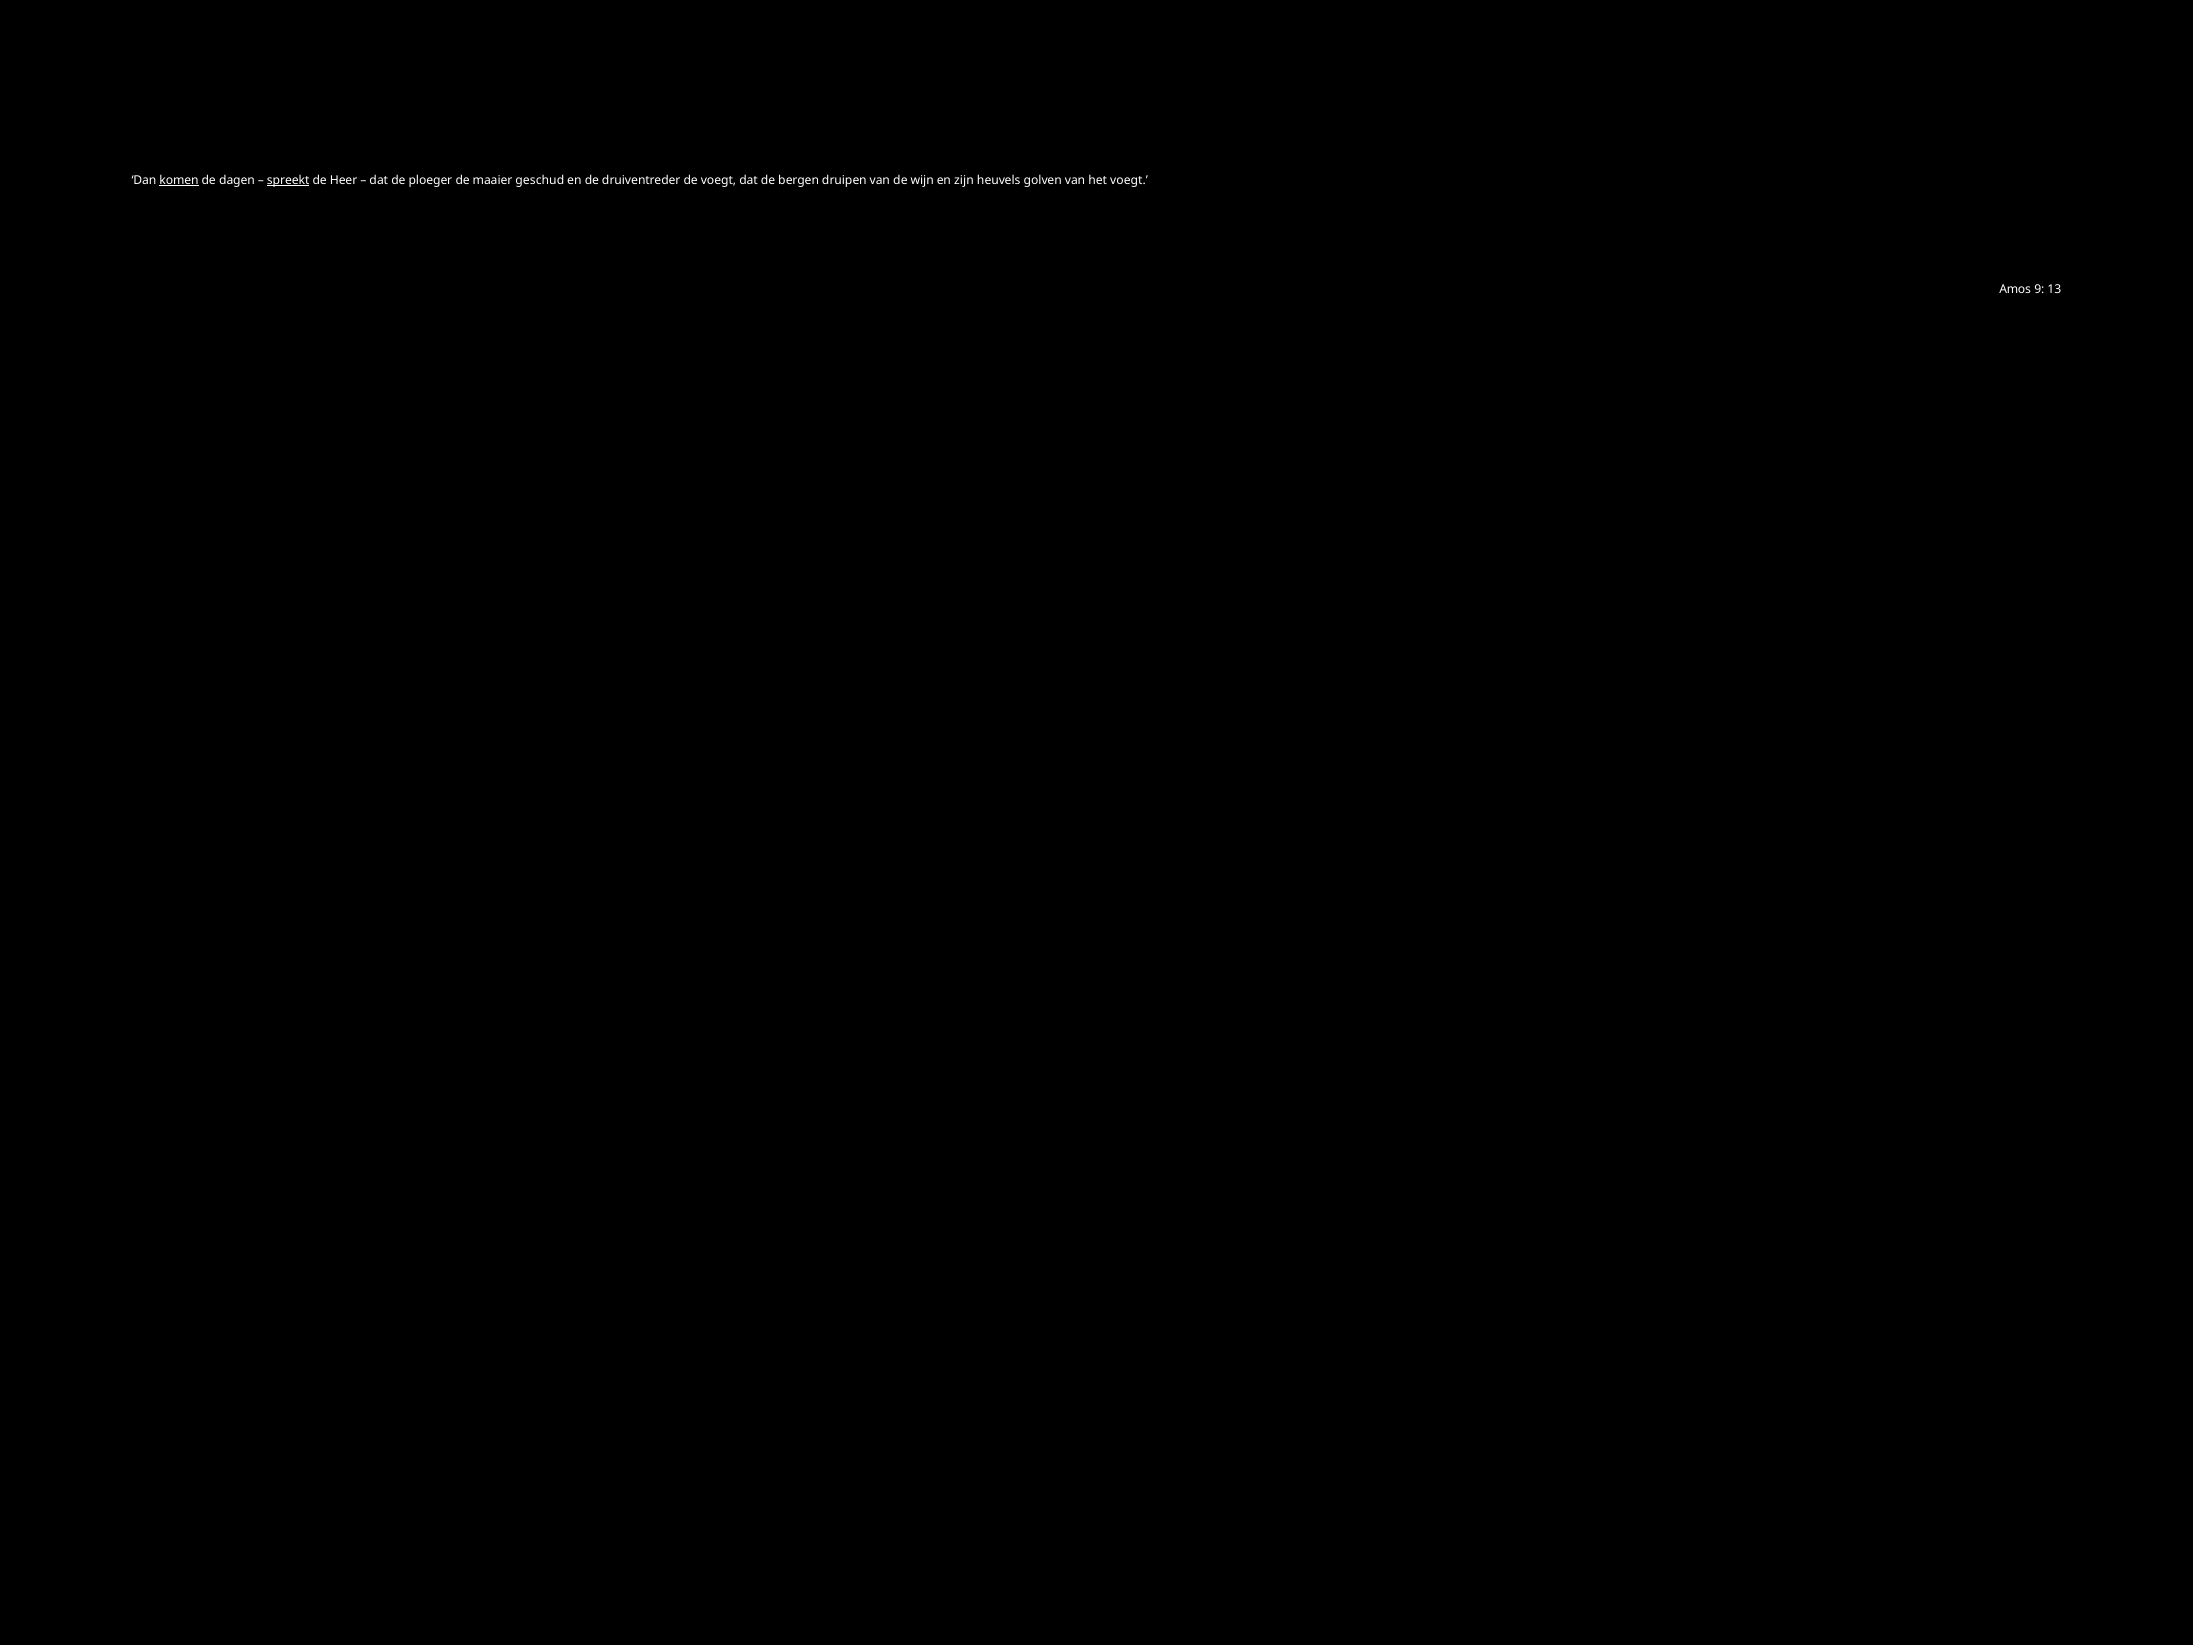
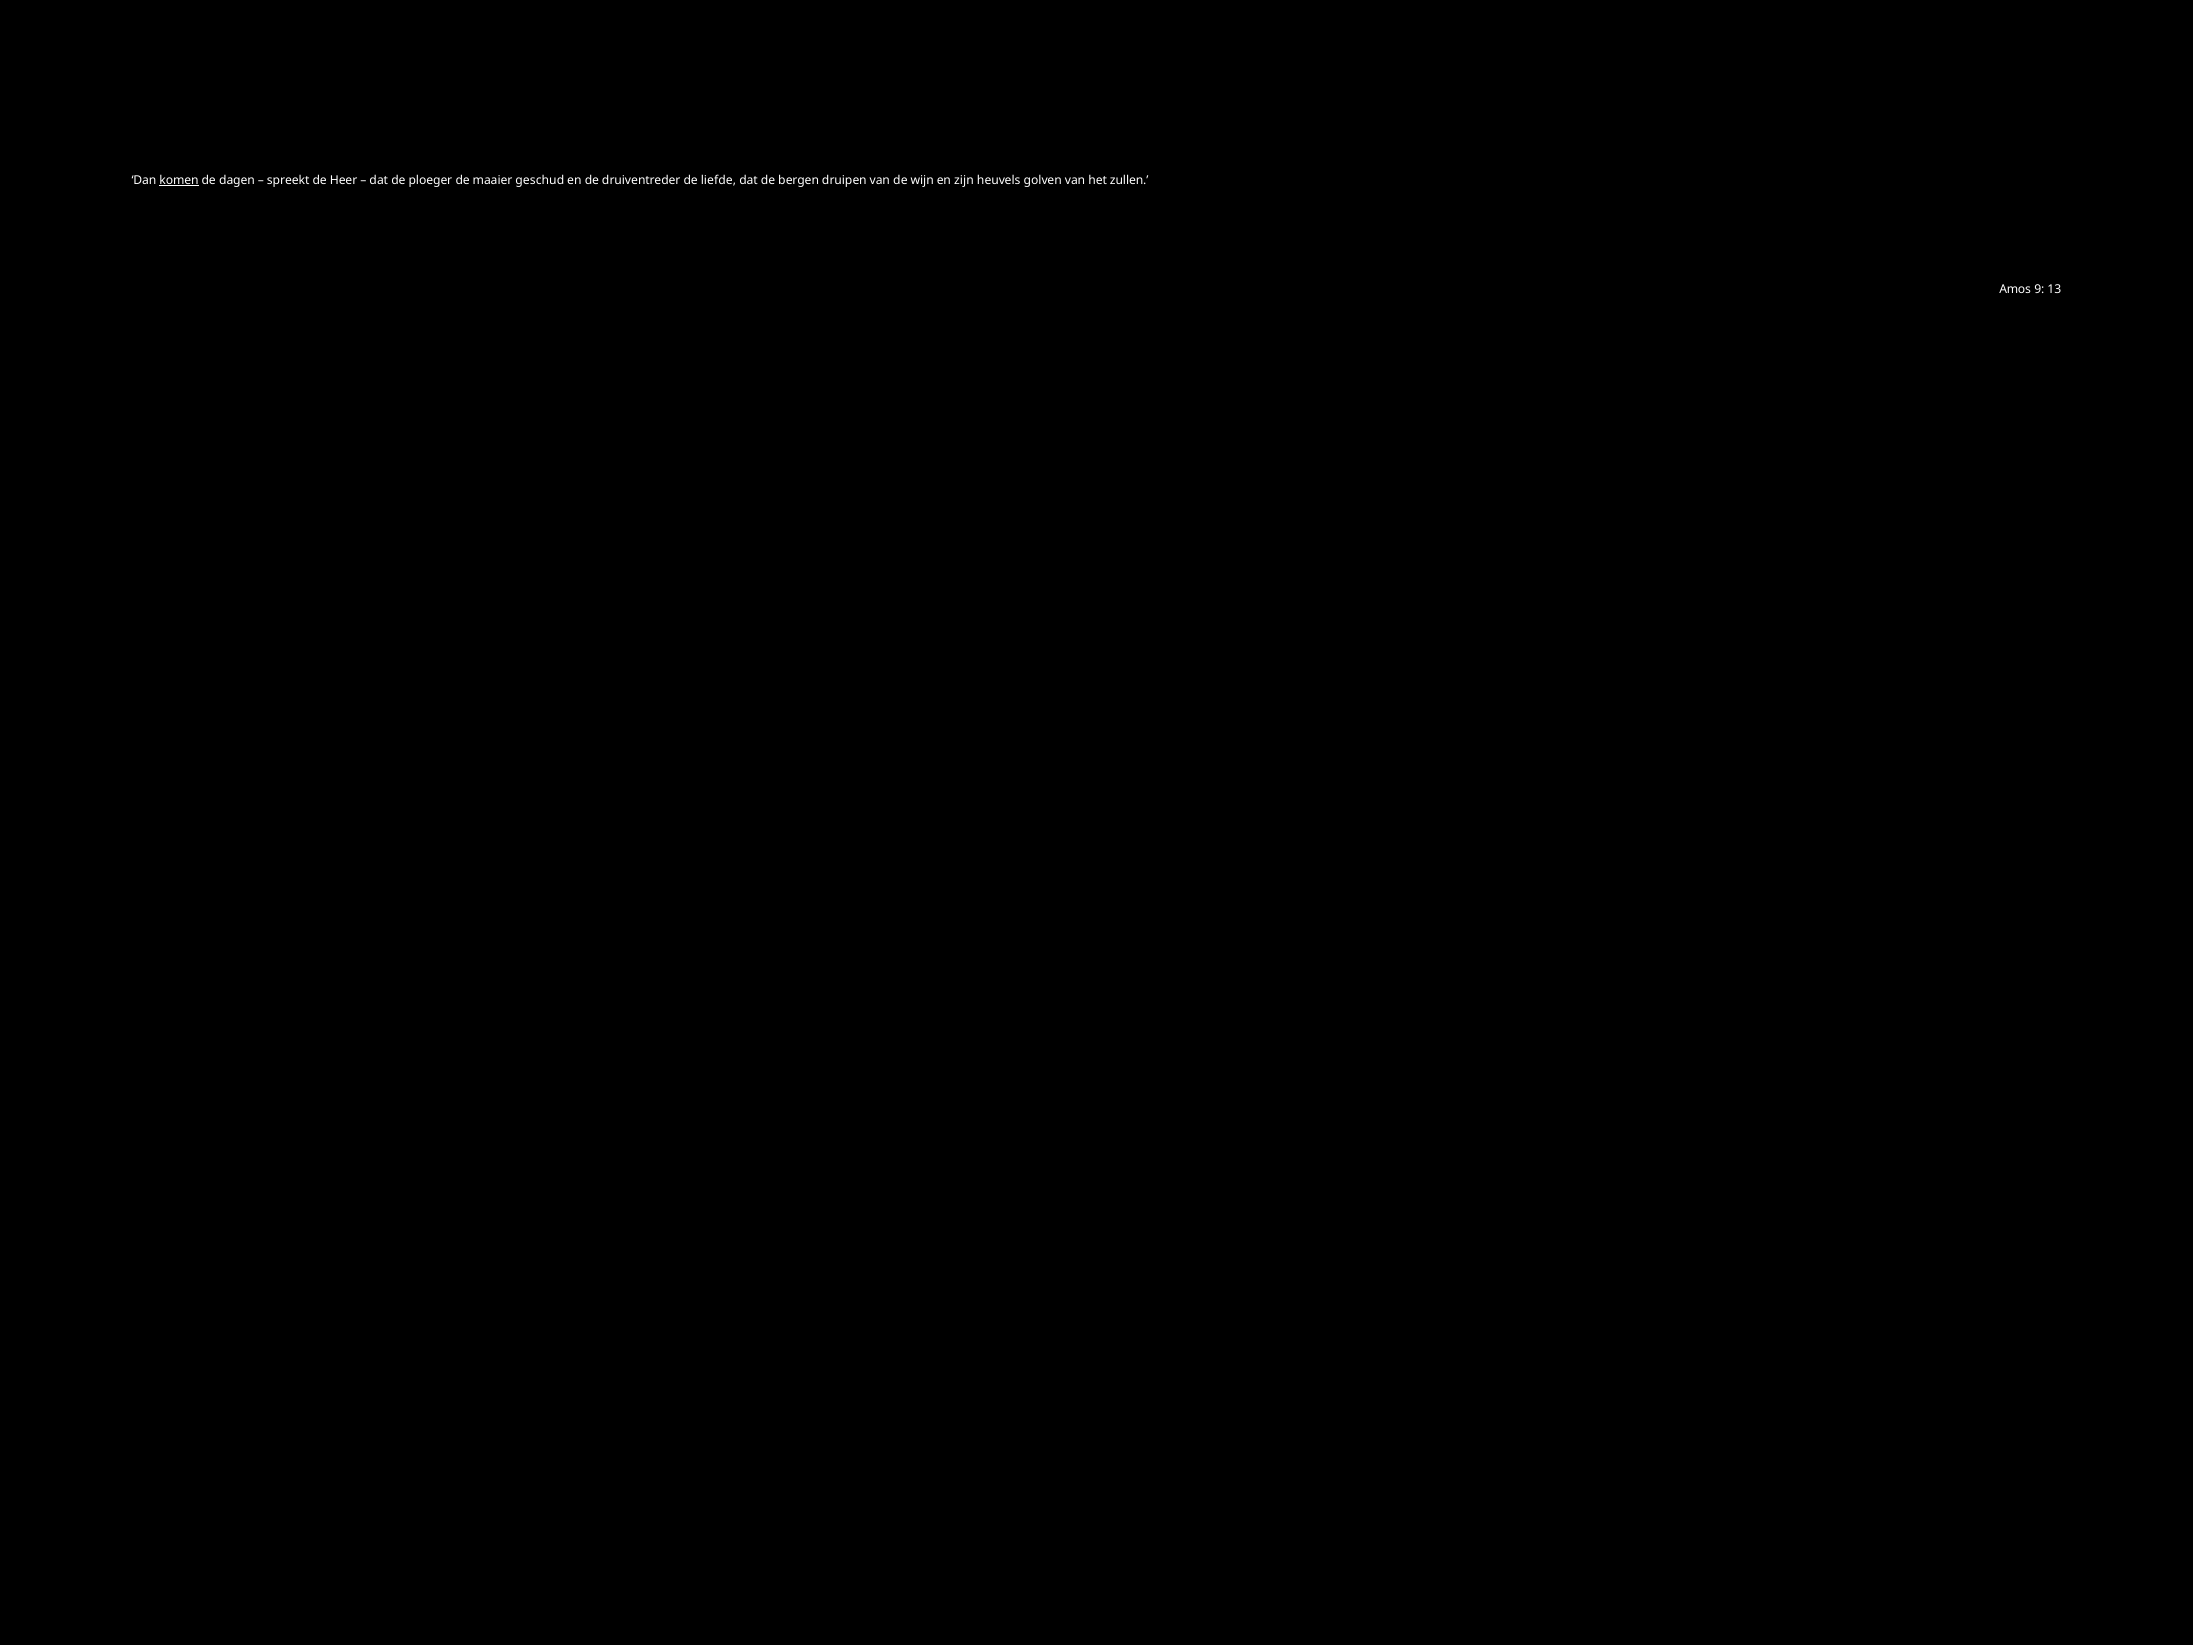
spreekt underline: present -> none
de voegt: voegt -> liefde
het voegt: voegt -> zullen
